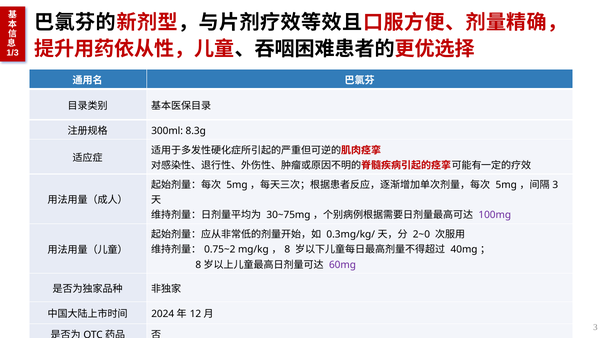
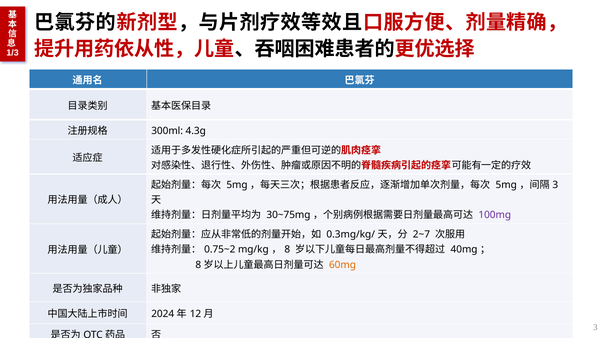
8.3g: 8.3g -> 4.3g
2~0: 2~0 -> 2~7
60mg colour: purple -> orange
